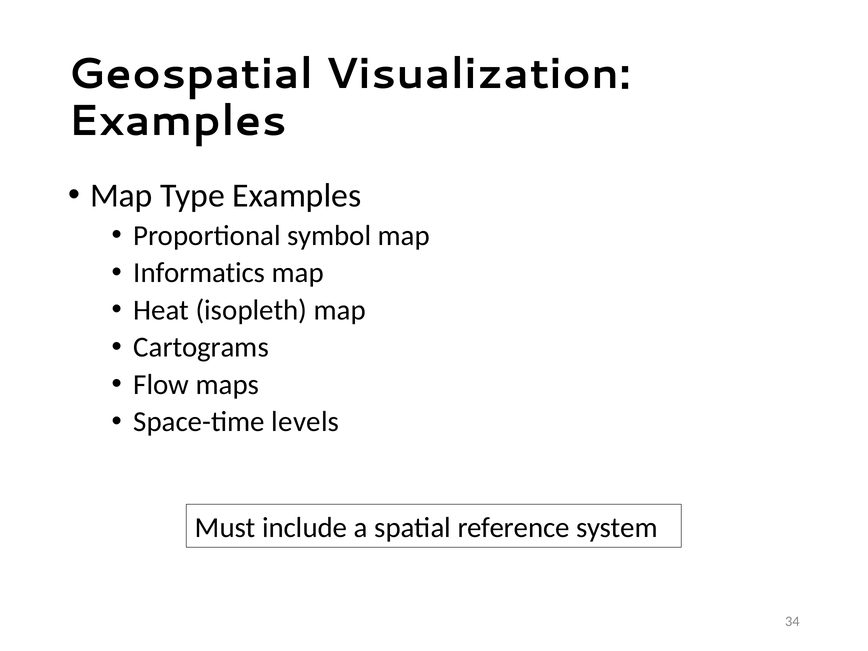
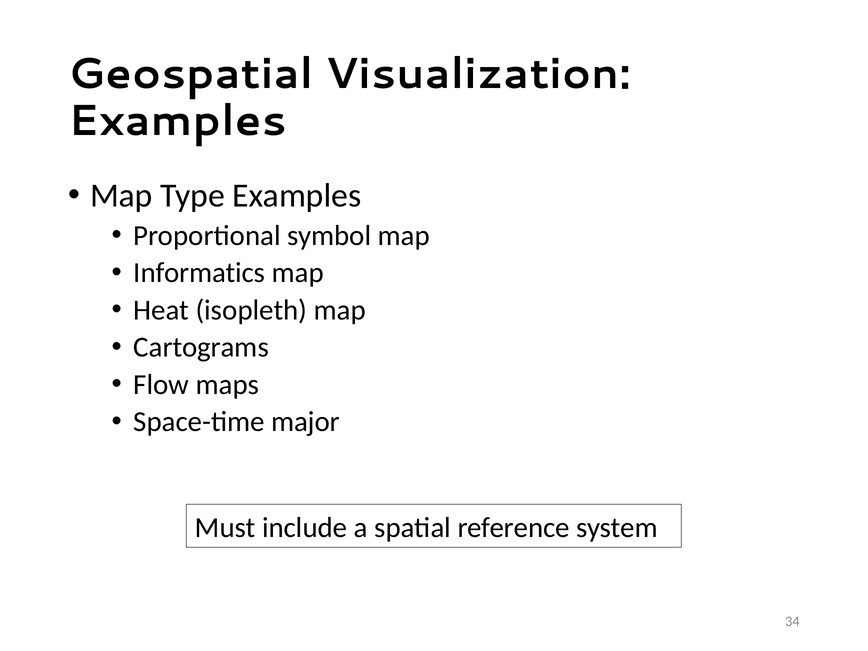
levels: levels -> major
